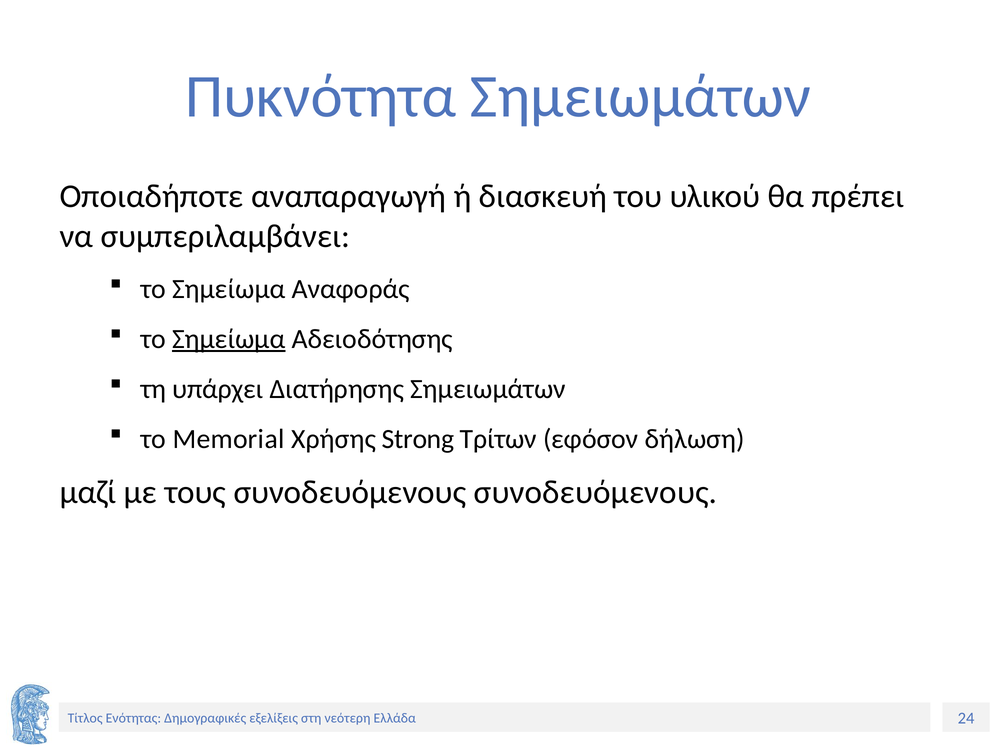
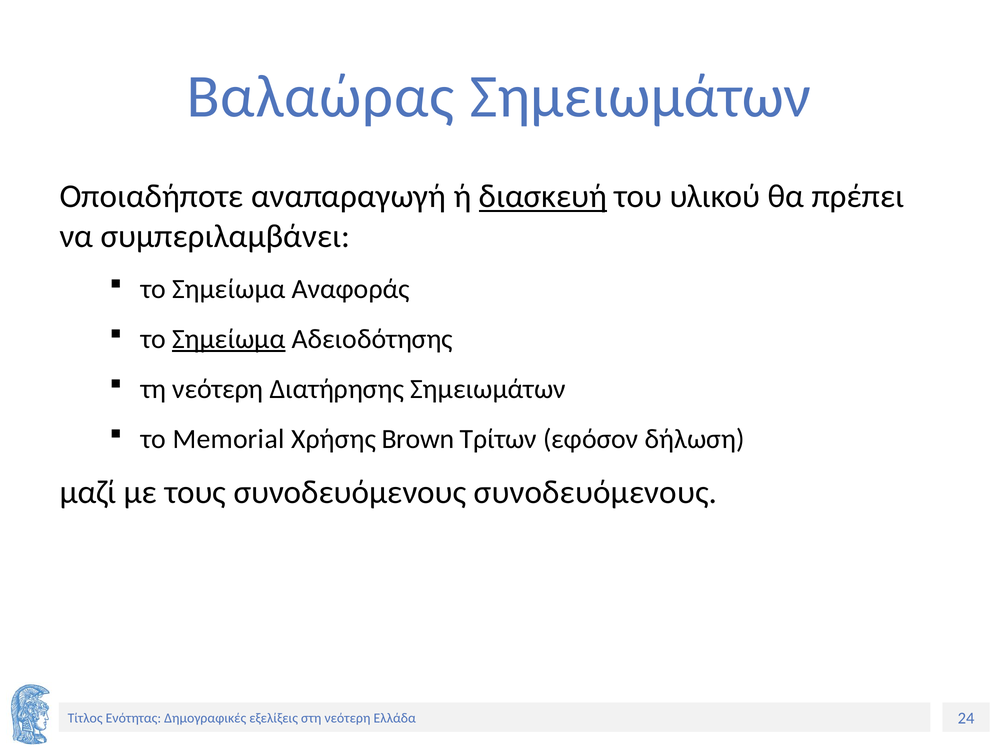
Πυκνότητα: Πυκνότητα -> Βαλαώρας
διασκευή underline: none -> present
τη υπάρχει: υπάρχει -> νεότερη
Strong: Strong -> Brown
